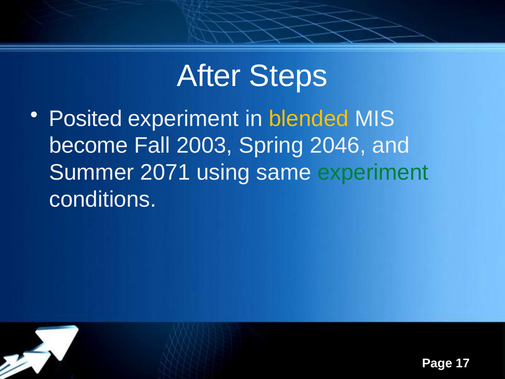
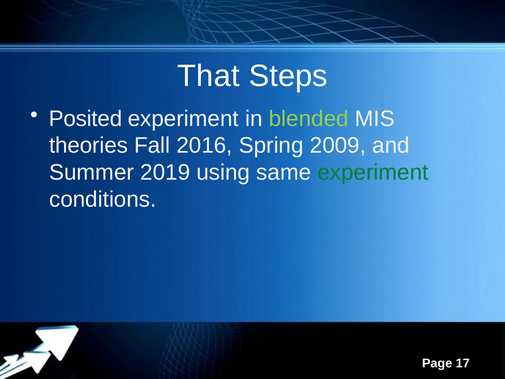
After: After -> That
blended colour: yellow -> light green
become: become -> theories
2003: 2003 -> 2016
2046: 2046 -> 2009
2071: 2071 -> 2019
